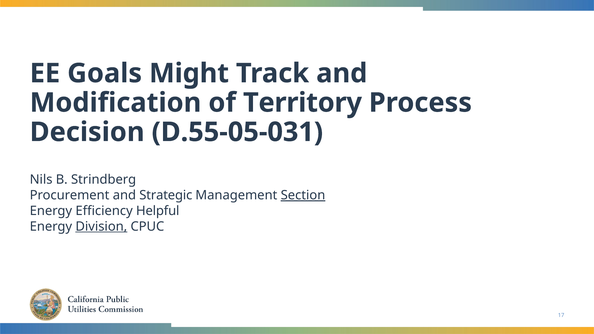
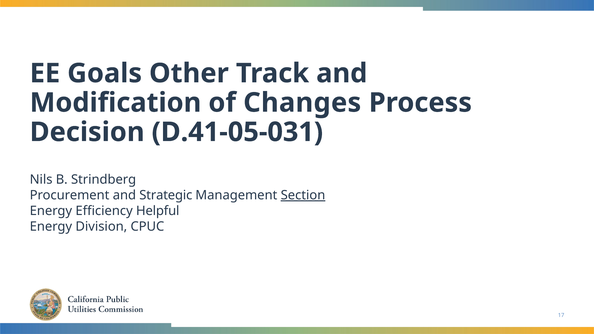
Might: Might -> Other
Territory: Territory -> Changes
D.55-05-031: D.55-05-031 -> D.41-05-031
Division underline: present -> none
